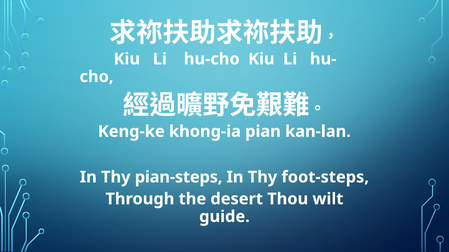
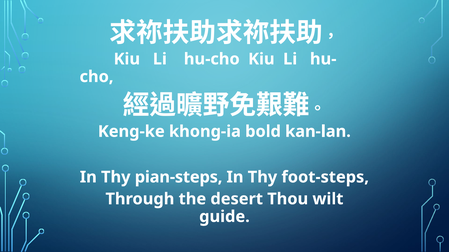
pian: pian -> bold
